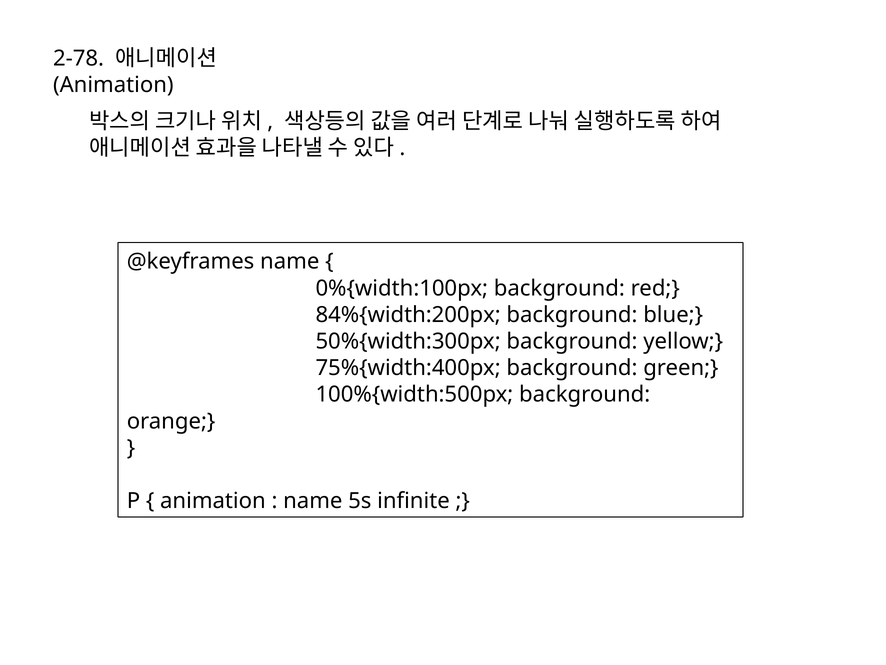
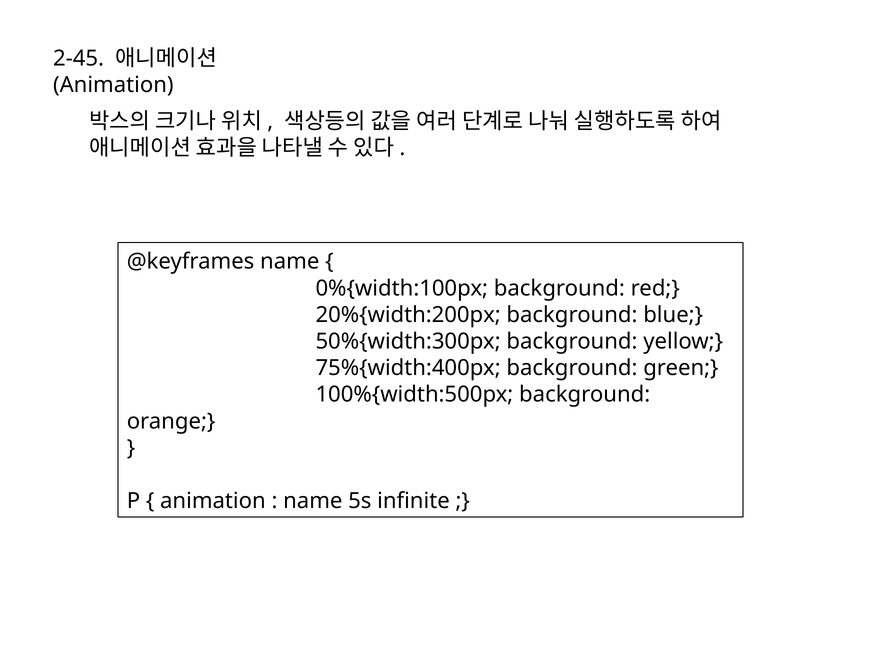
2-78: 2-78 -> 2-45
84%{width:200px: 84%{width:200px -> 20%{width:200px
